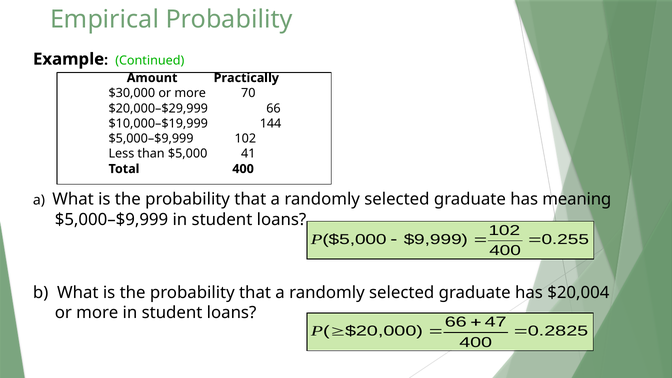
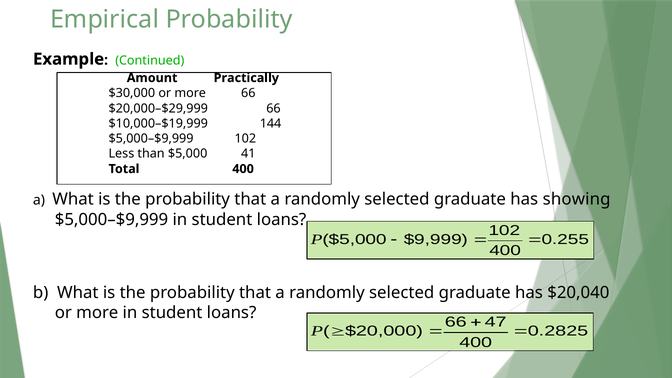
more 70: 70 -> 66
meaning: meaning -> showing
$20,004: $20,004 -> $20,040
